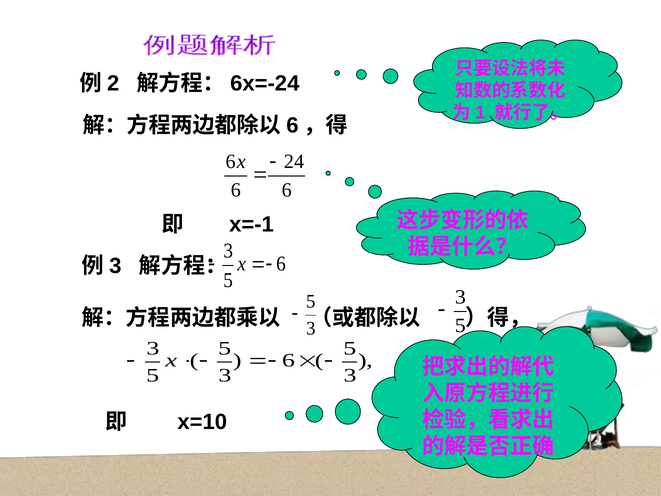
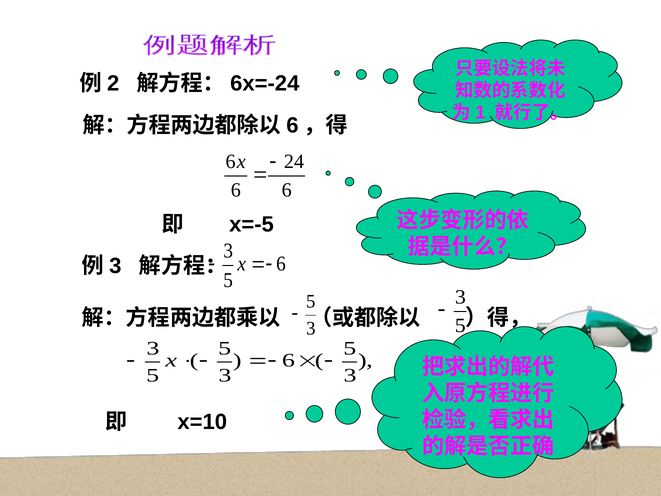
x=-1: x=-1 -> x=-5
